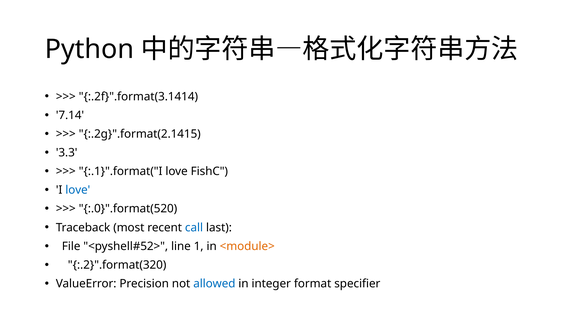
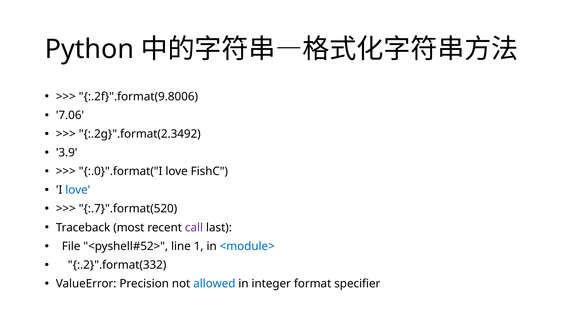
:.2f}".format(3.1414: :.2f}".format(3.1414 -> :.2f}".format(9.8006
7.14: 7.14 -> 7.06
:.2g}".format(2.1415: :.2g}".format(2.1415 -> :.2g}".format(2.3492
3.3: 3.3 -> 3.9
:.1}".format("I: :.1}".format("I -> :.0}".format("I
:.0}".format(520: :.0}".format(520 -> :.7}".format(520
call colour: blue -> purple
<module> colour: orange -> blue
:.2}".format(320: :.2}".format(320 -> :.2}".format(332
